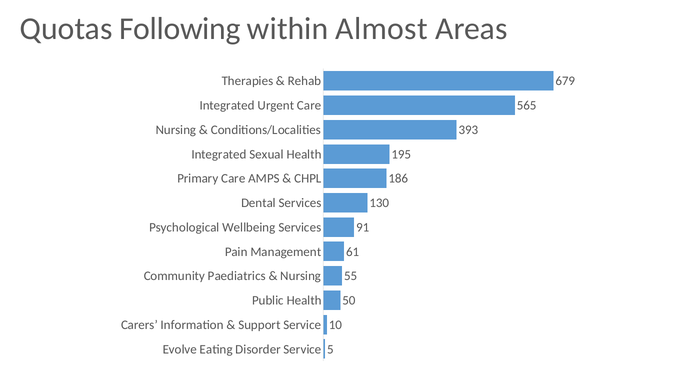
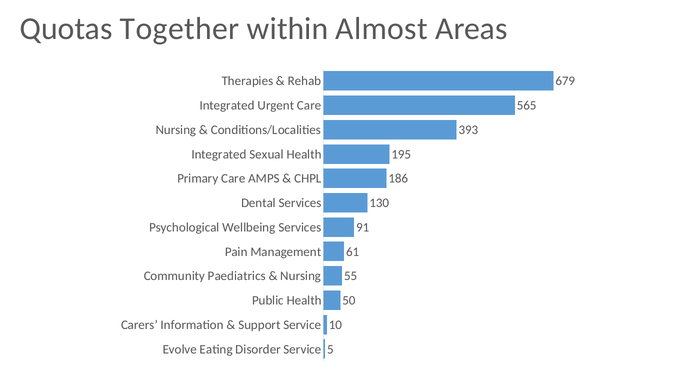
Following: Following -> Together
